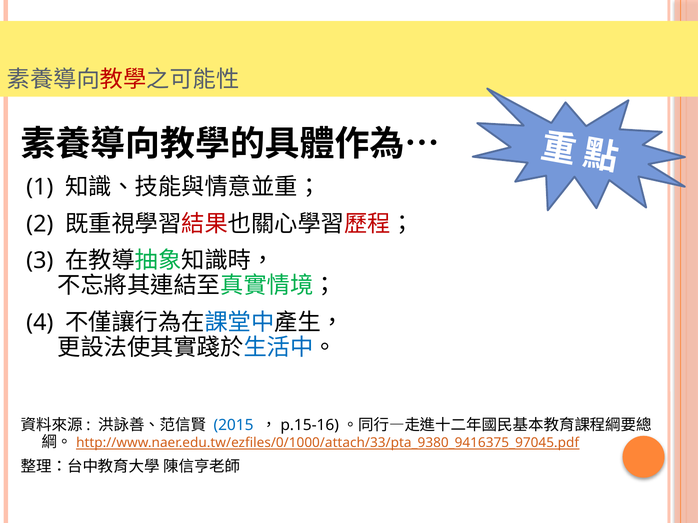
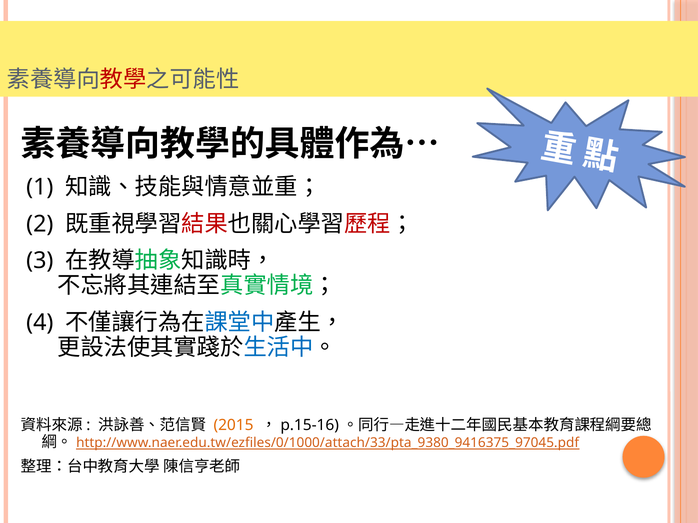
2015 colour: blue -> orange
